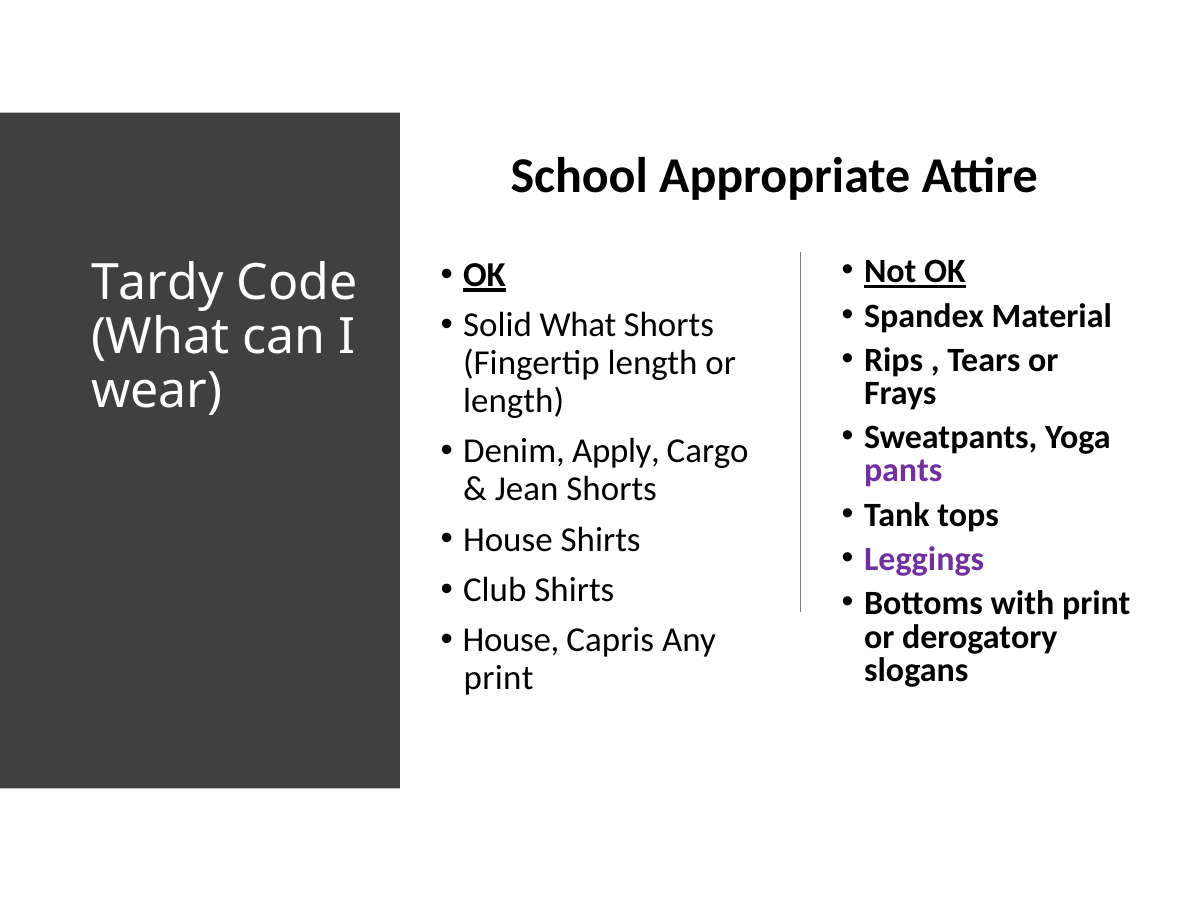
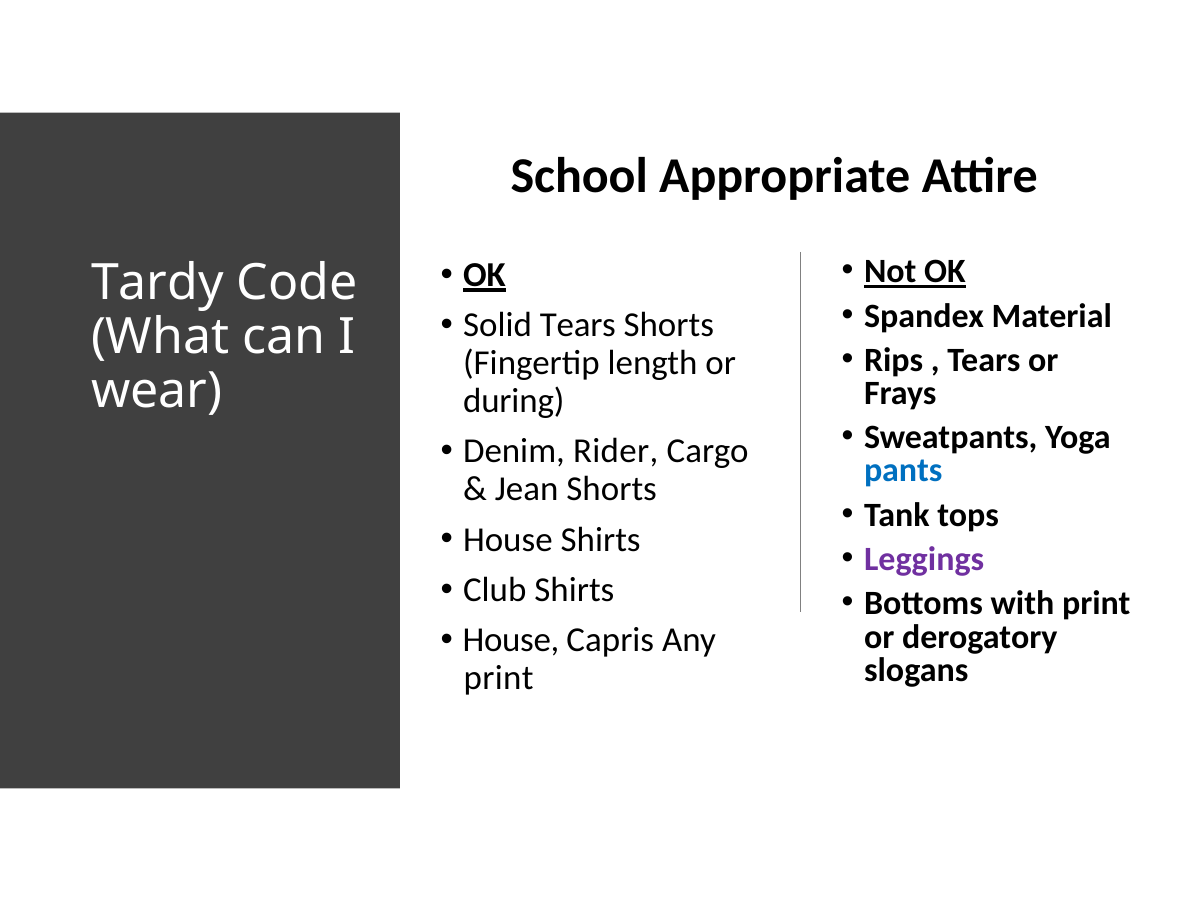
Solid What: What -> Tears
length at (514, 401): length -> during
Apply: Apply -> Rider
pants colour: purple -> blue
